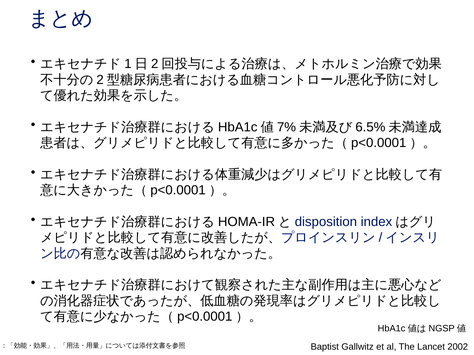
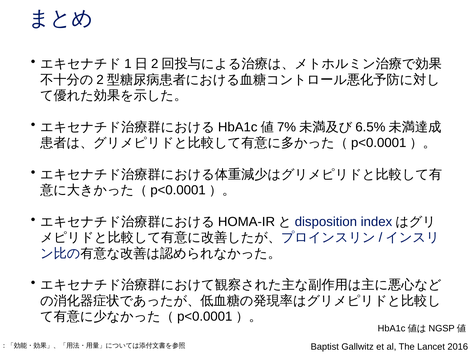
2002: 2002 -> 2016
